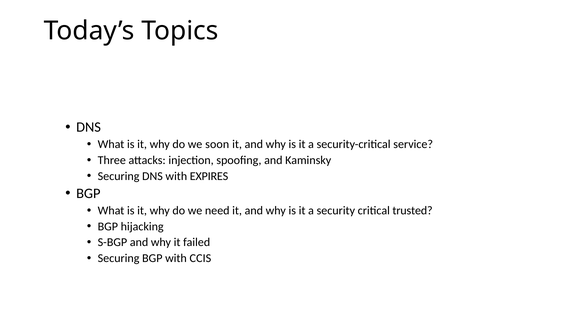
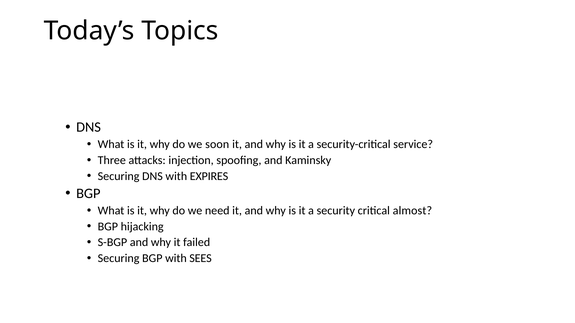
trusted: trusted -> almost
CCIS: CCIS -> SEES
